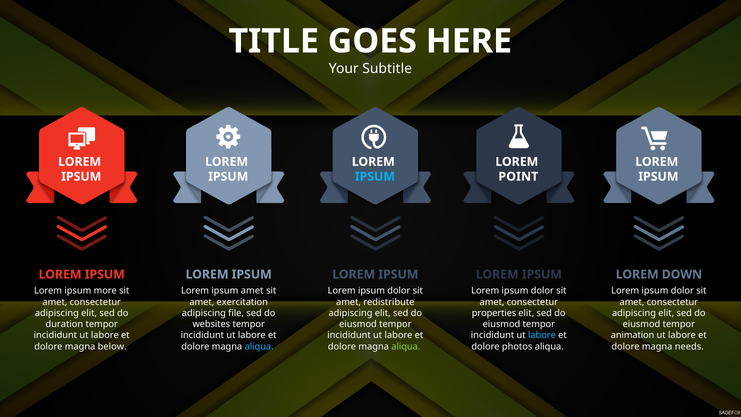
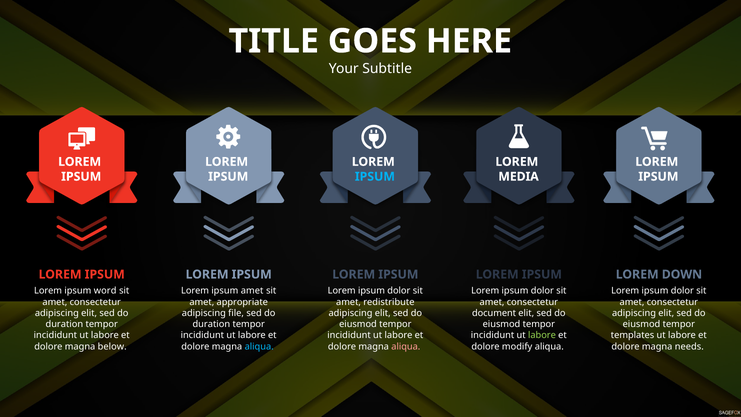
POINT: POINT -> MEDIA
more: more -> word
exercitation: exercitation -> appropriate
properties: properties -> document
websites at (211, 324): websites -> duration
labore at (542, 335) colour: light blue -> light green
animation: animation -> templates
aliqua at (406, 346) colour: light green -> pink
photos: photos -> modify
